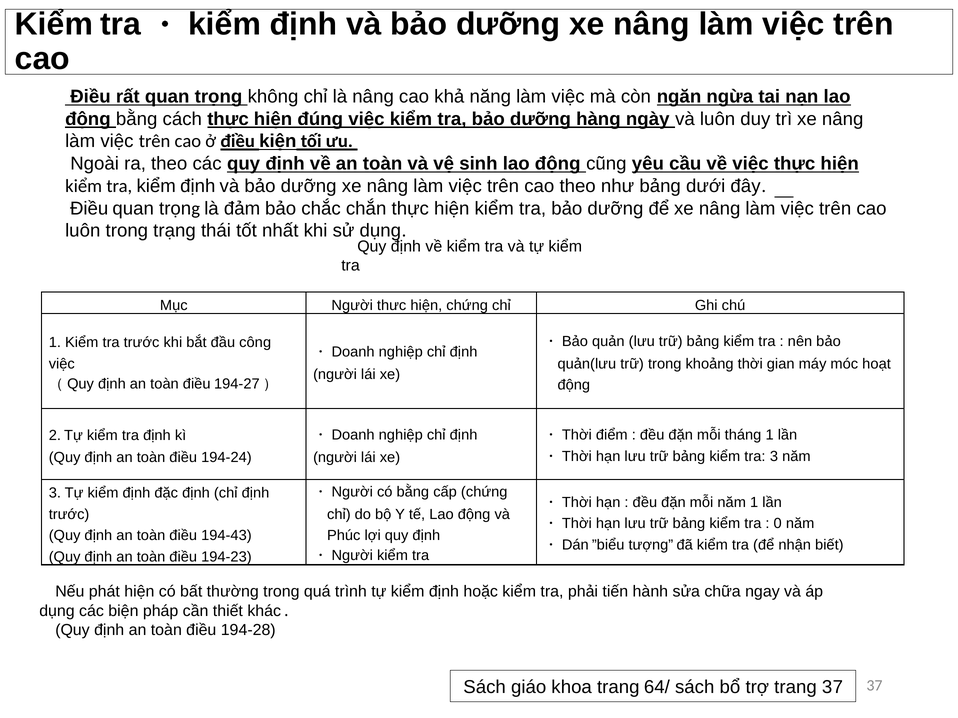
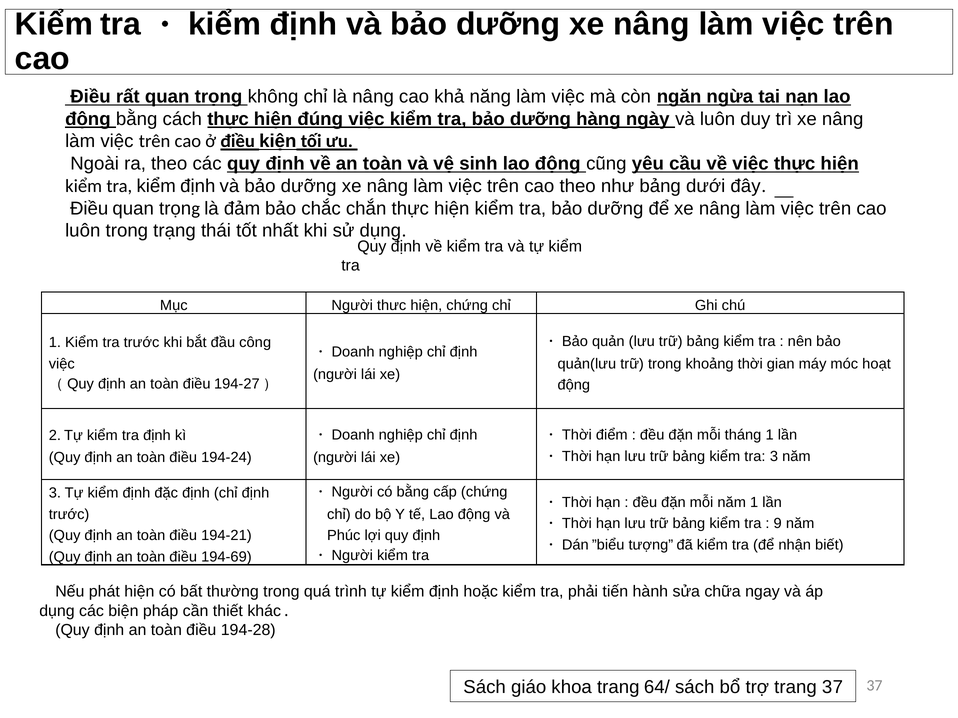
0: 0 -> 9
194-43: 194-43 -> 194-21
194-23: 194-23 -> 194-69
